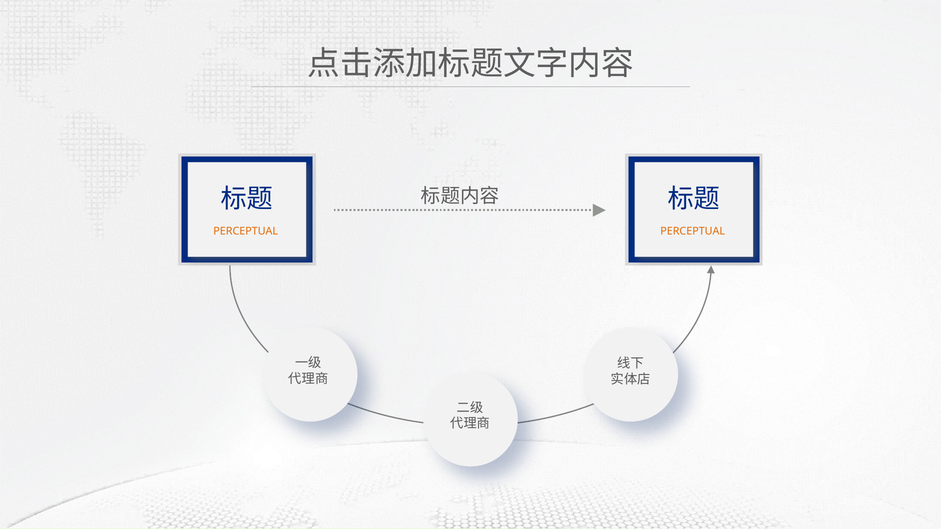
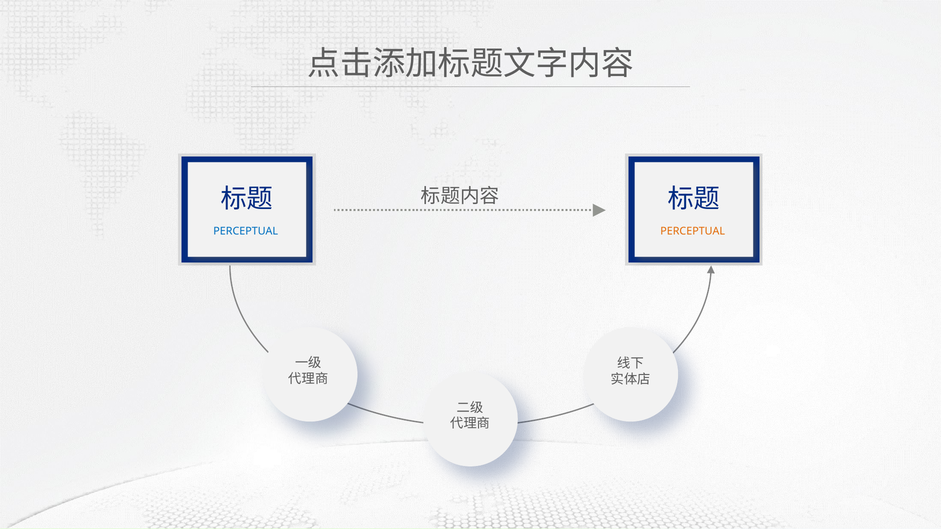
PERCEPTUAL at (246, 231) colour: orange -> blue
